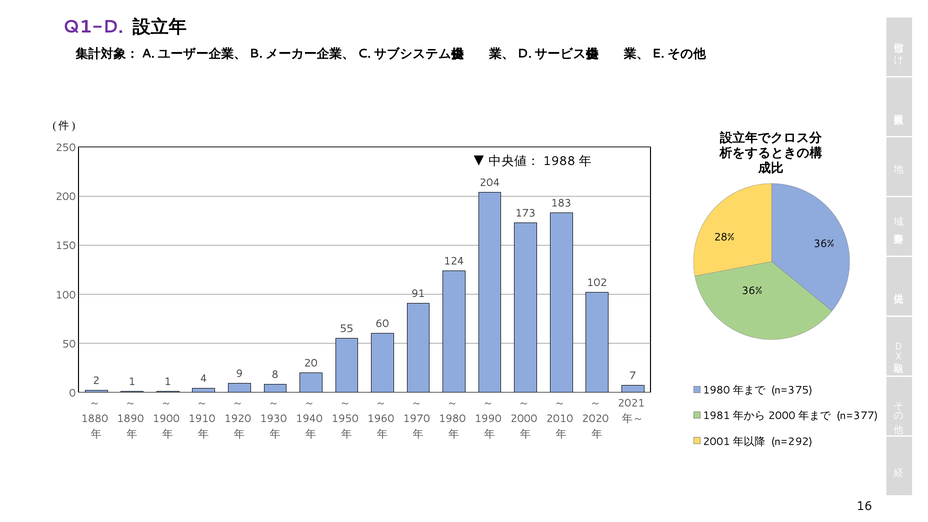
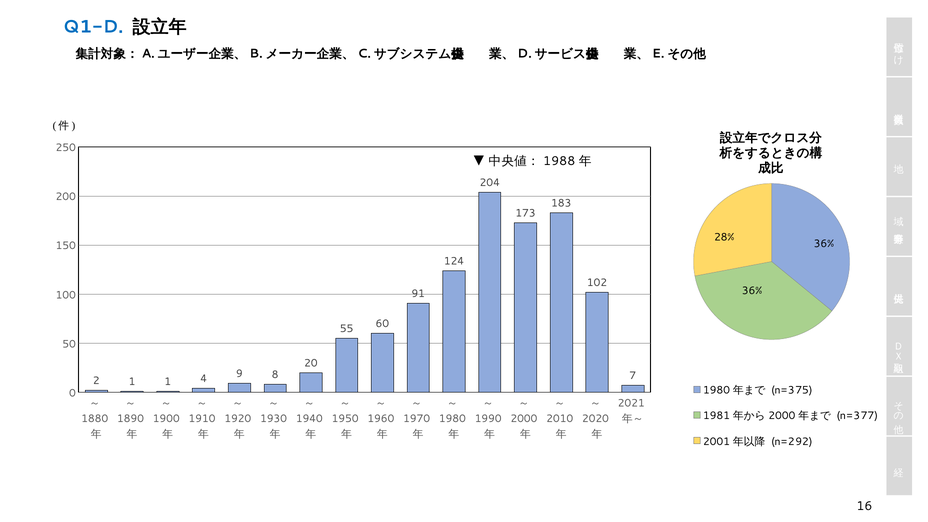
Q1-D colour: purple -> blue
